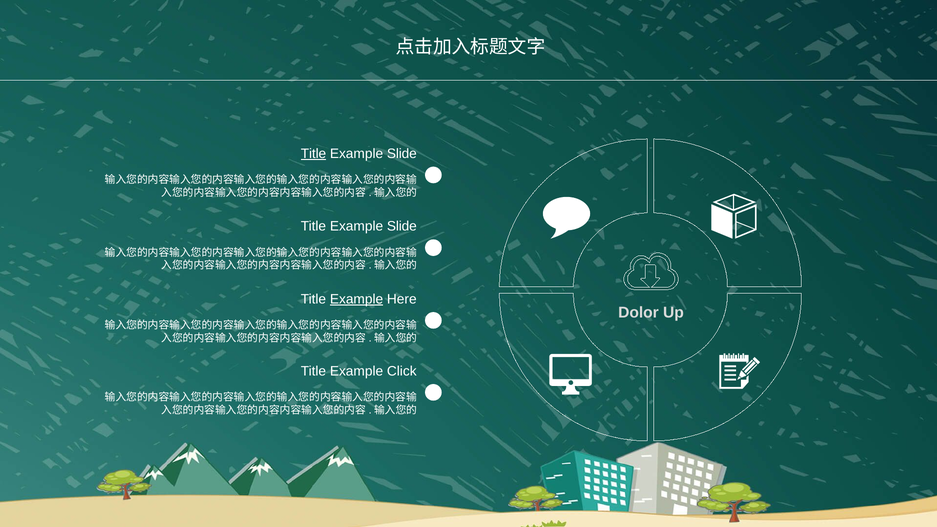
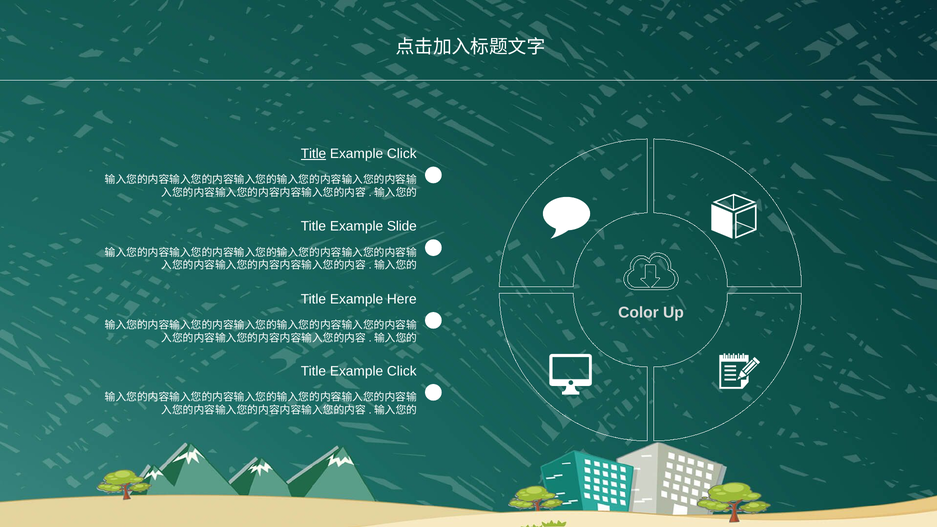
Slide at (402, 154): Slide -> Click
Example at (357, 299) underline: present -> none
Dolor: Dolor -> Color
